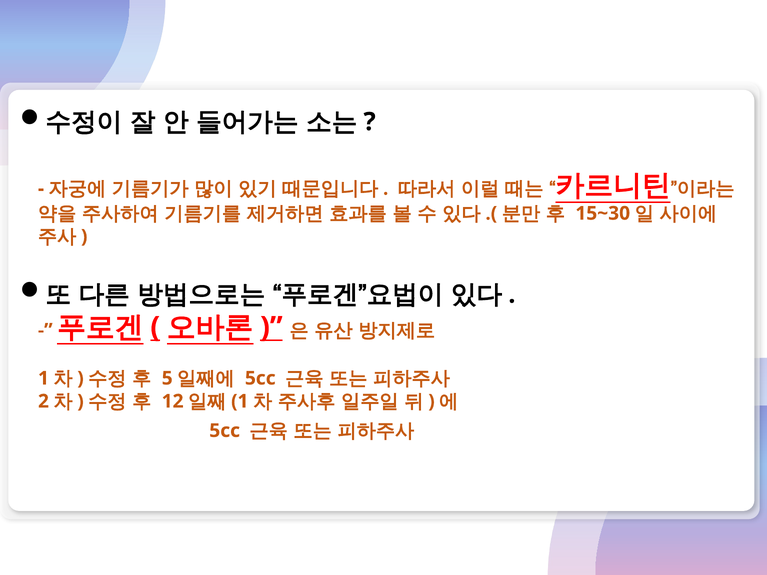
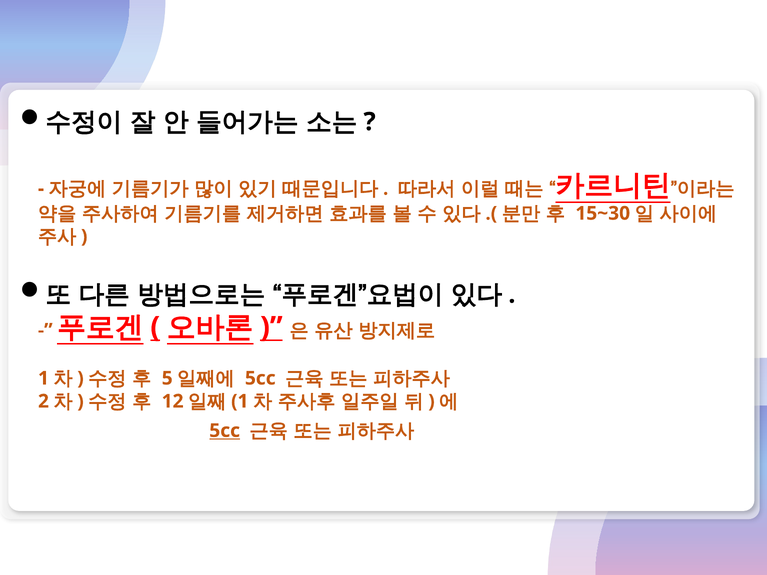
5cc at (225, 431) underline: none -> present
